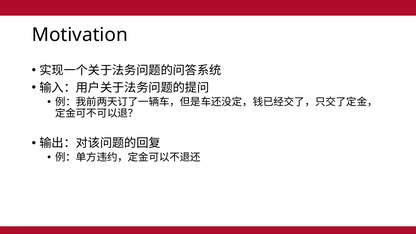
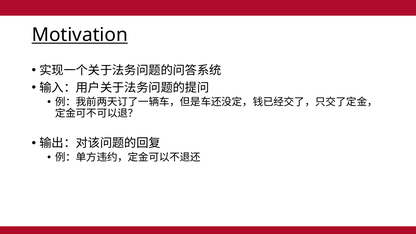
Motivation underline: none -> present
